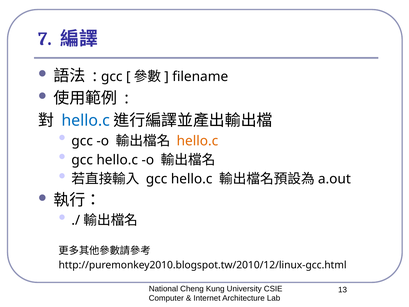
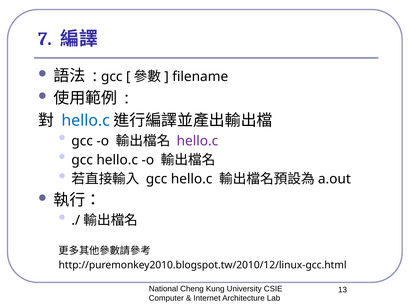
hello.c at (197, 141) colour: orange -> purple
